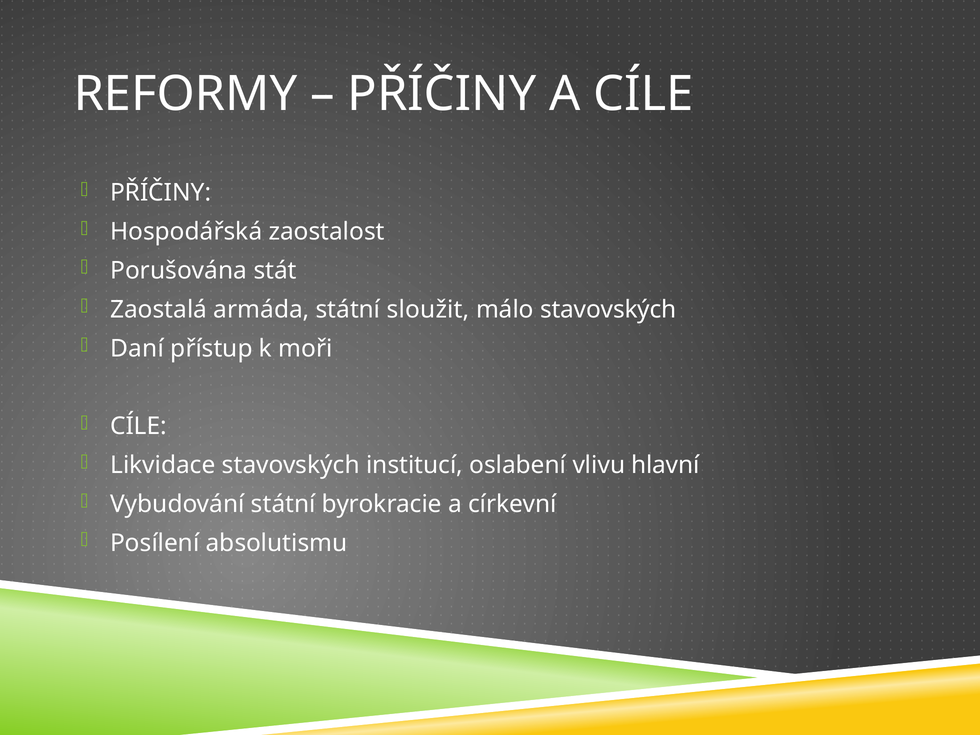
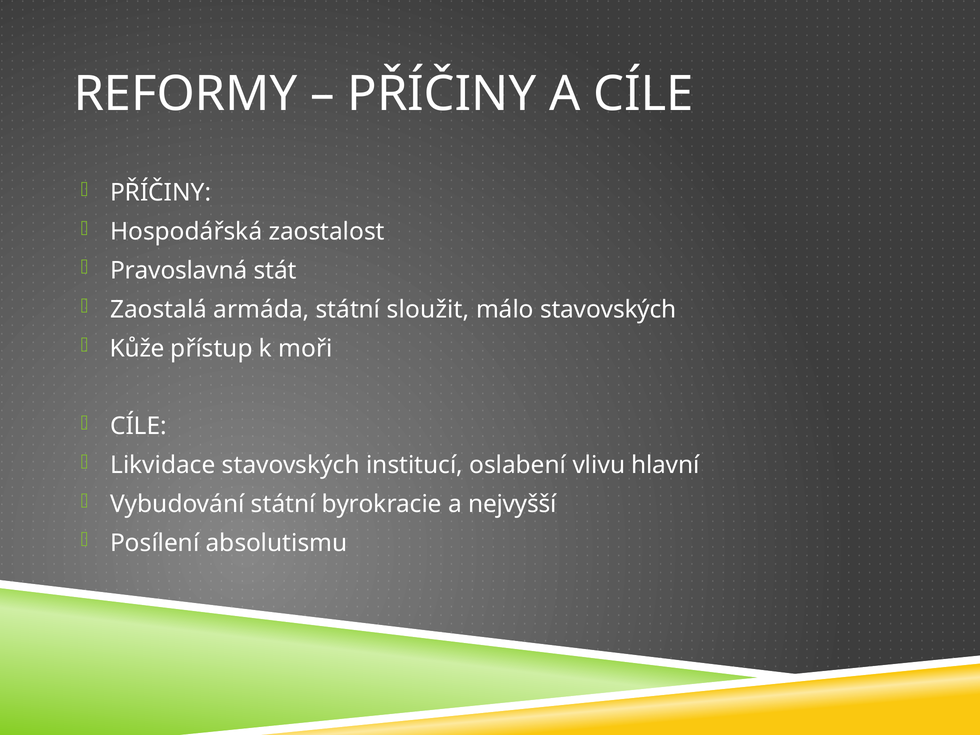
Porušována: Porušována -> Pravoslavná
Daní: Daní -> Kůže
církevní: církevní -> nejvyšší
